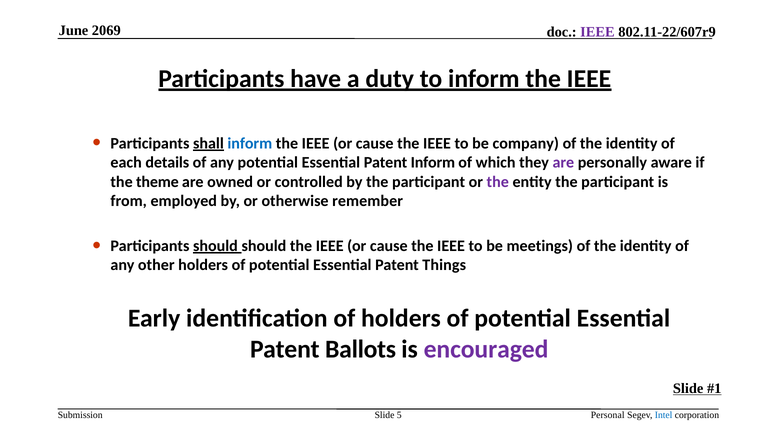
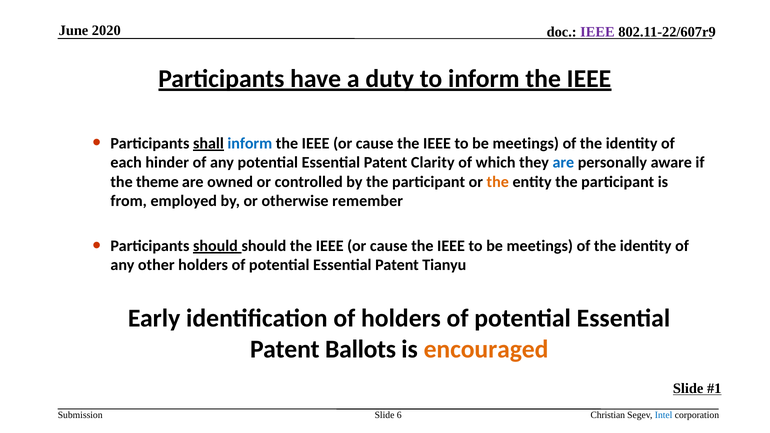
2069: 2069 -> 2020
company at (526, 143): company -> meetings
details: details -> hinder
Patent Inform: Inform -> Clarity
are at (563, 163) colour: purple -> blue
the at (498, 182) colour: purple -> orange
Things: Things -> Tianyu
encouraged colour: purple -> orange
5: 5 -> 6
Personal: Personal -> Christian
